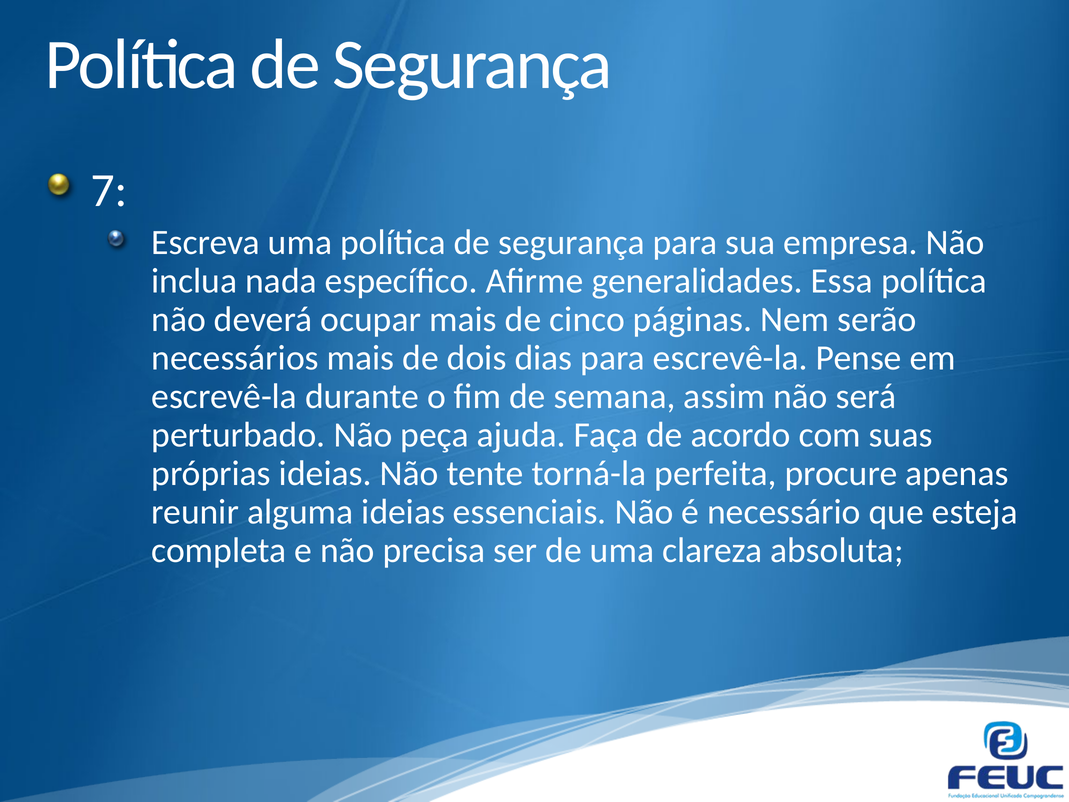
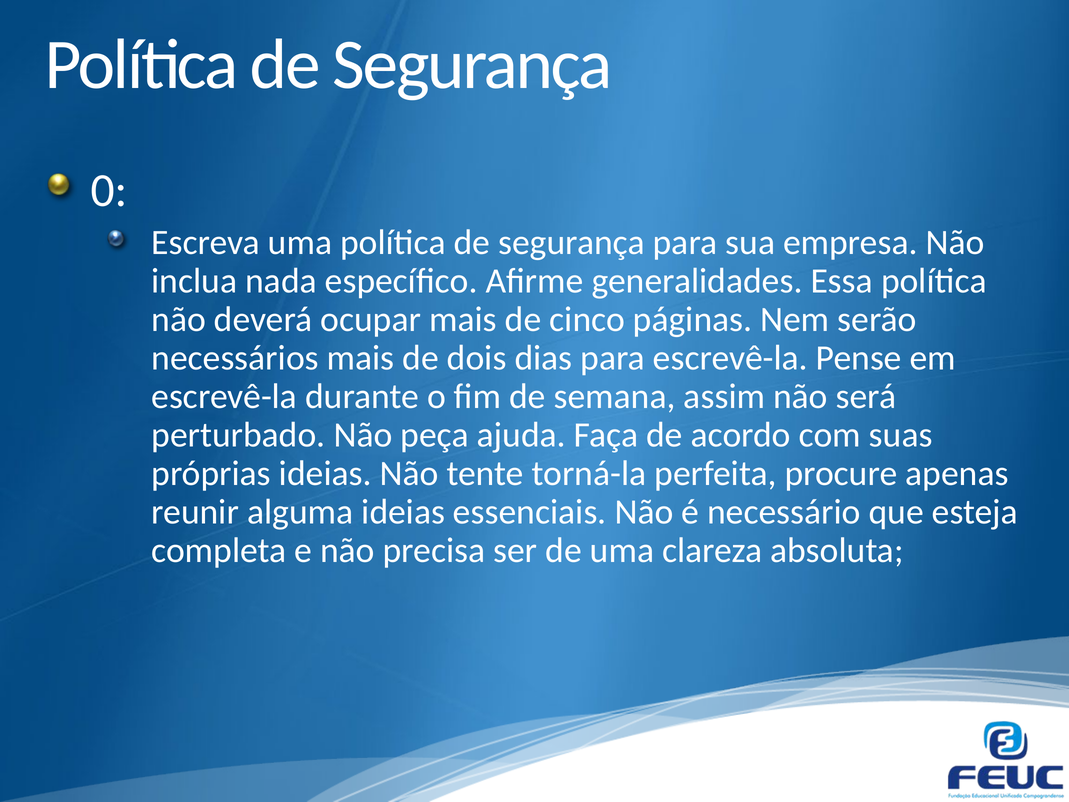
7: 7 -> 0
